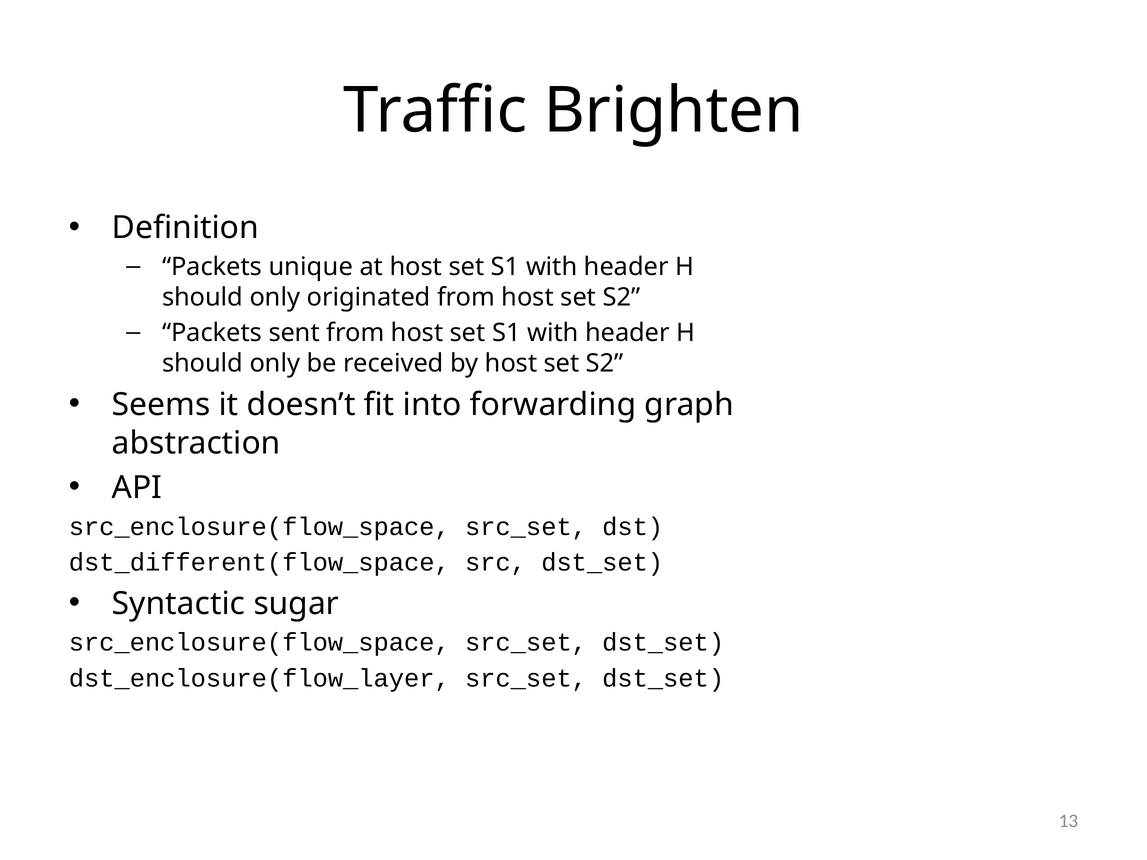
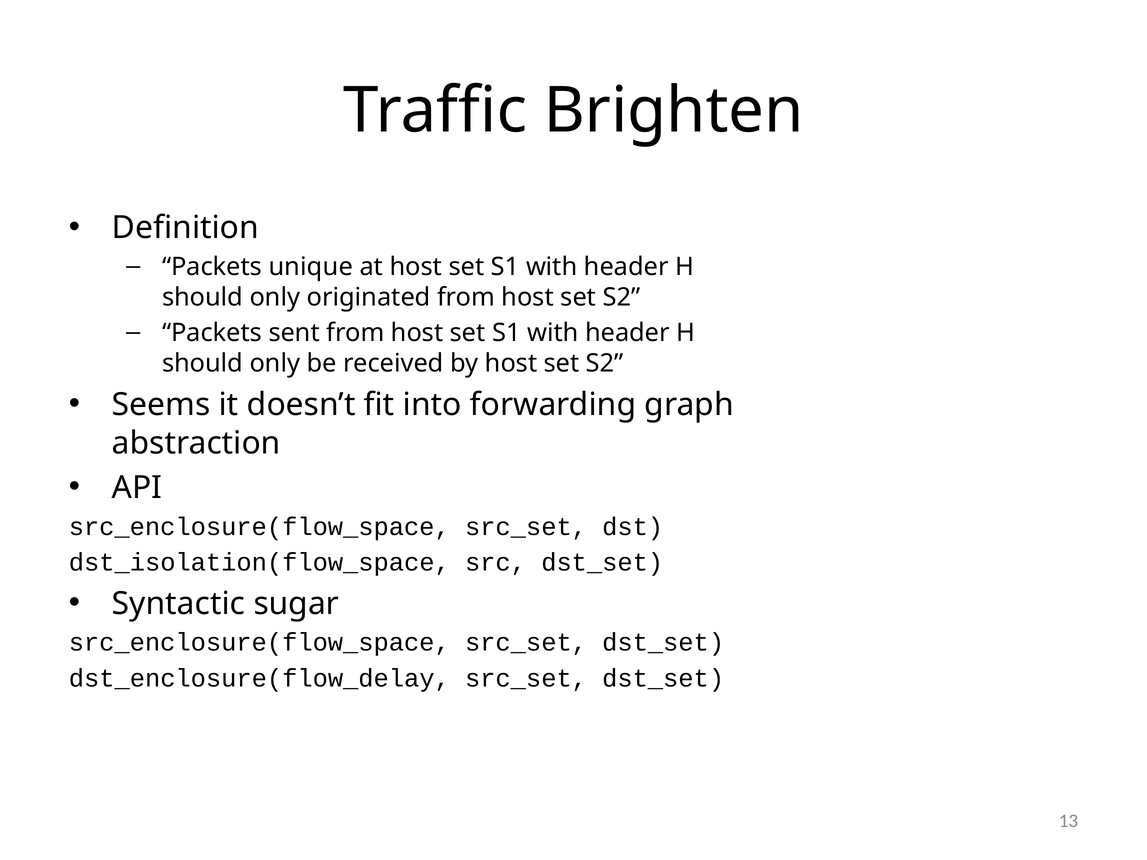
dst_different(flow_space: dst_different(flow_space -> dst_isolation(flow_space
dst_enclosure(flow_layer: dst_enclosure(flow_layer -> dst_enclosure(flow_delay
